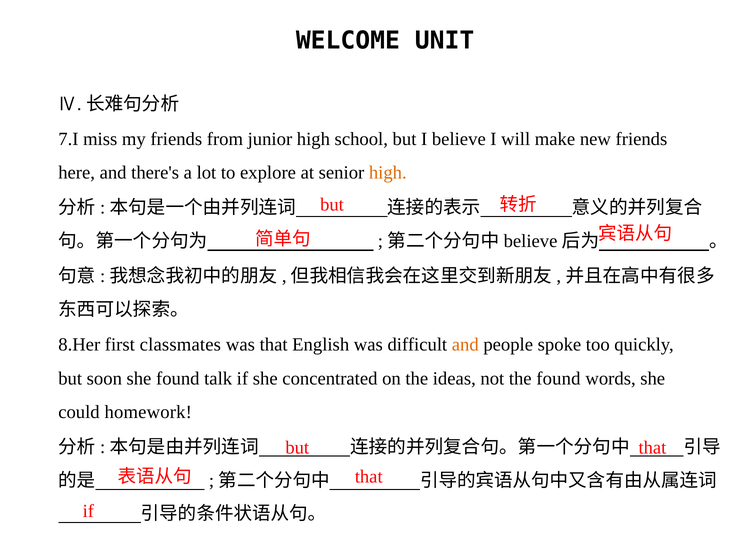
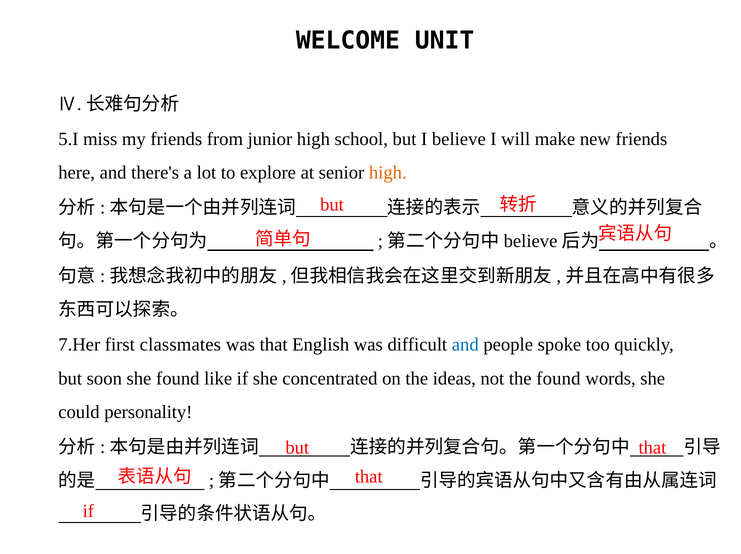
7.I: 7.I -> 5.I
8.Her: 8.Her -> 7.Her
and at (465, 345) colour: orange -> blue
talk: talk -> like
homework: homework -> personality
